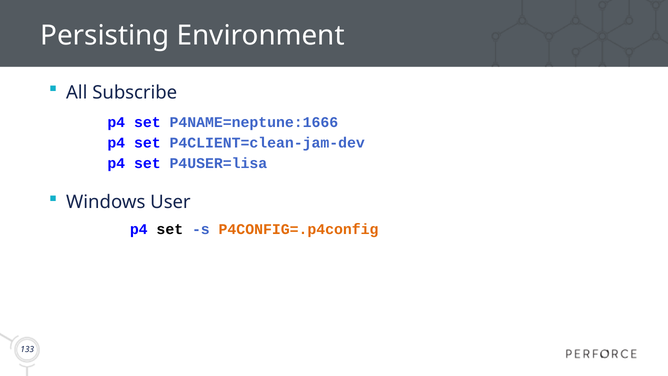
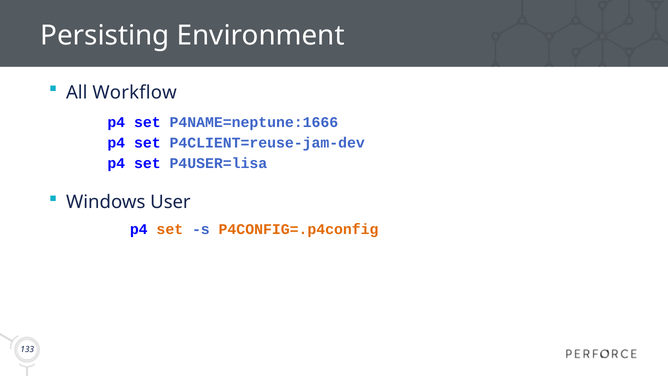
Subscribe: Subscribe -> Workflow
P4CLIENT=clean-jam-dev: P4CLIENT=clean-jam-dev -> P4CLIENT=reuse-jam-dev
set at (170, 229) colour: black -> orange
